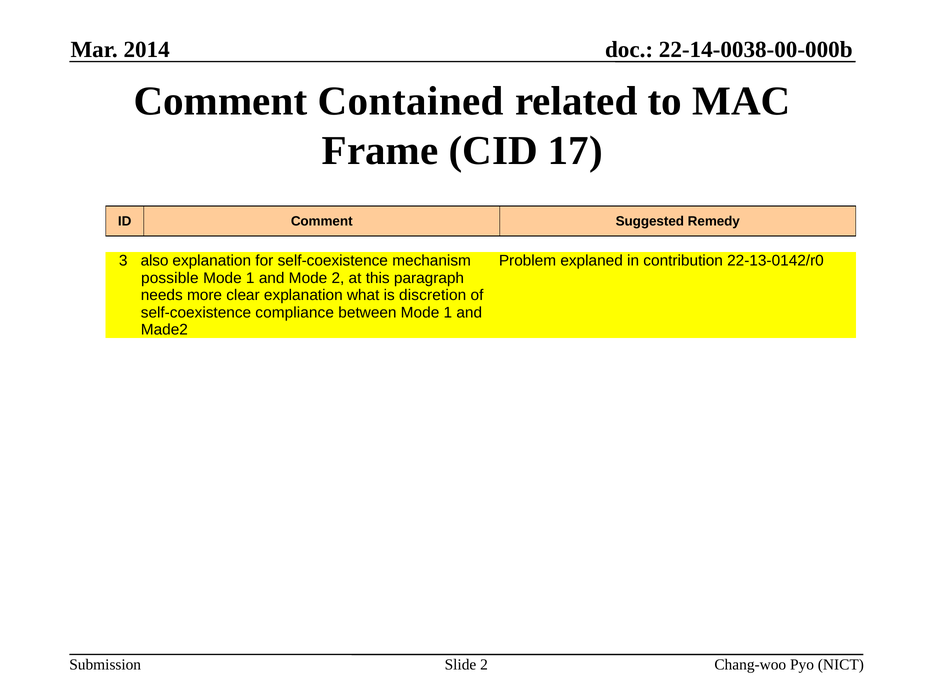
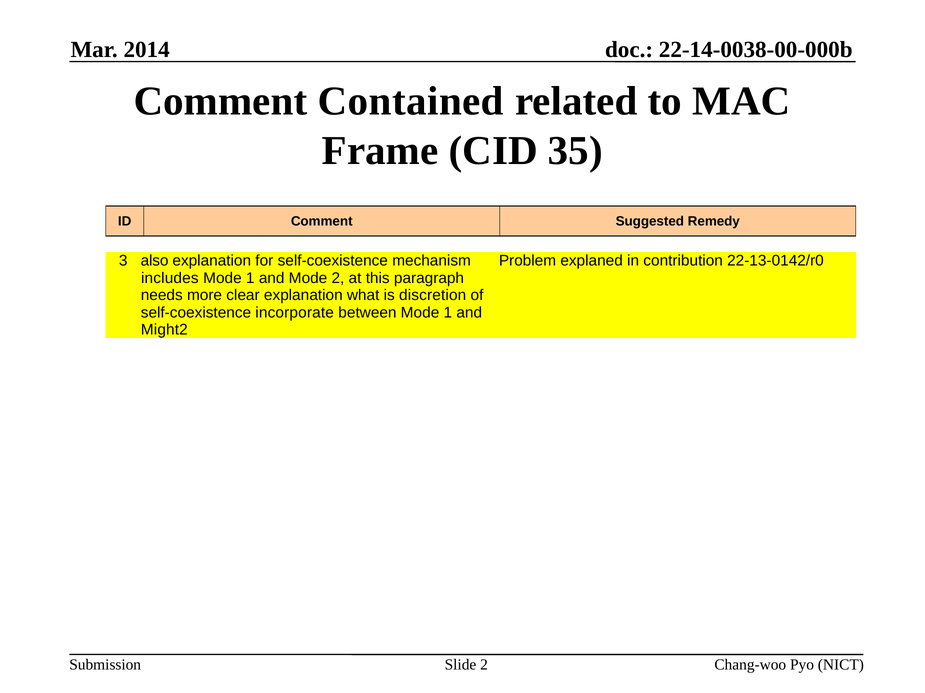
17: 17 -> 35
possible: possible -> includes
compliance: compliance -> incorporate
Made2: Made2 -> Might2
